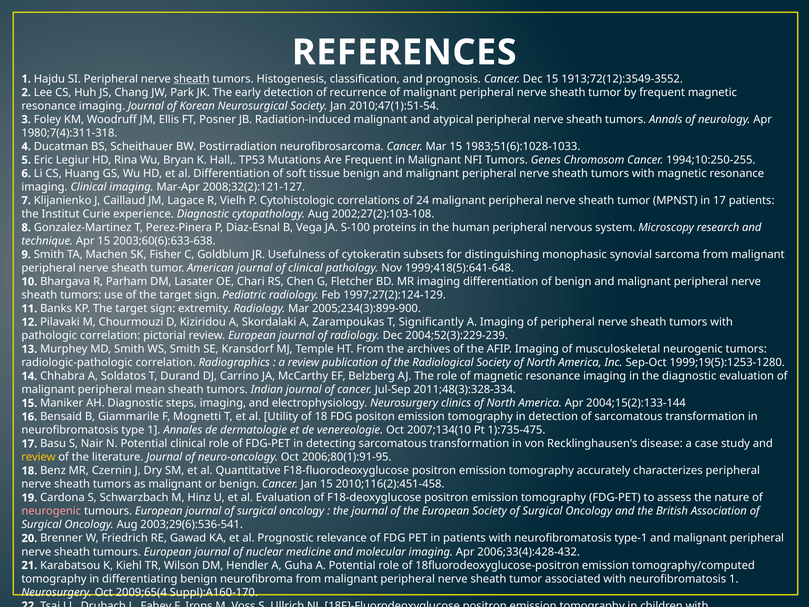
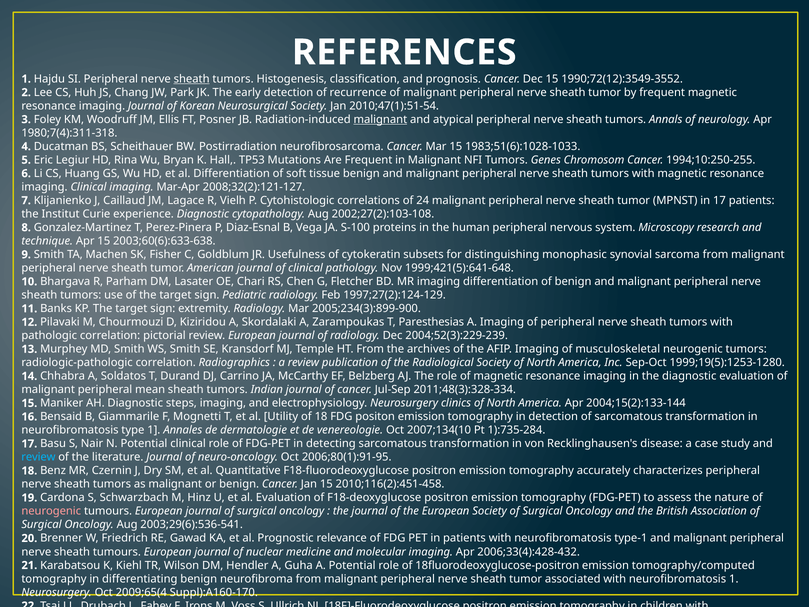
1913;72(12):3549-3552: 1913;72(12):3549-3552 -> 1990;72(12):3549-3552
malignant at (380, 119) underline: none -> present
1999;418(5):641-648: 1999;418(5):641-648 -> 1999;421(5):641-648
Significantly: Significantly -> Paresthesias
1):735-475: 1):735-475 -> 1):735-284
review at (38, 457) colour: yellow -> light blue
